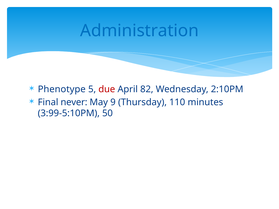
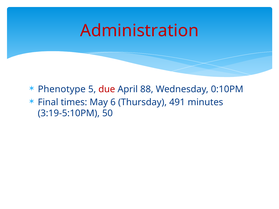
Administration colour: blue -> red
82: 82 -> 88
2:10PM: 2:10PM -> 0:10PM
never: never -> times
9: 9 -> 6
110: 110 -> 491
3:99-5:10PM: 3:99-5:10PM -> 3:19-5:10PM
